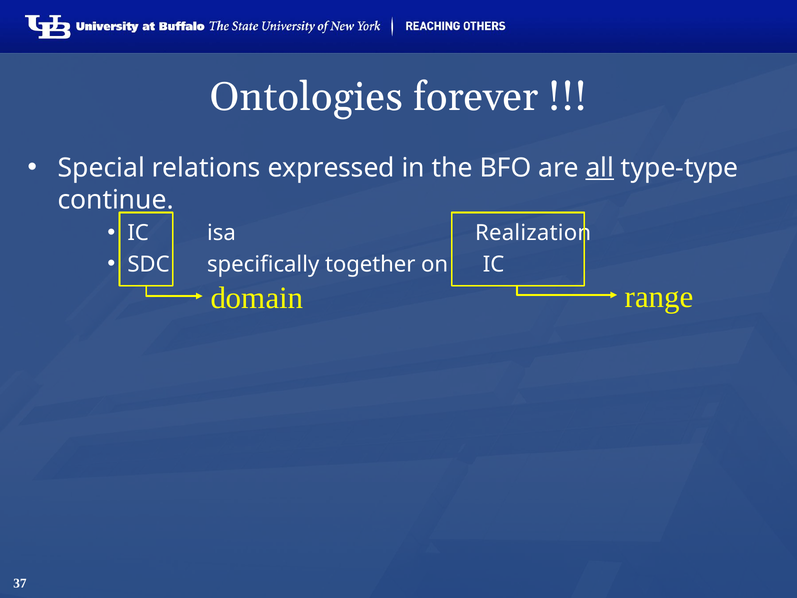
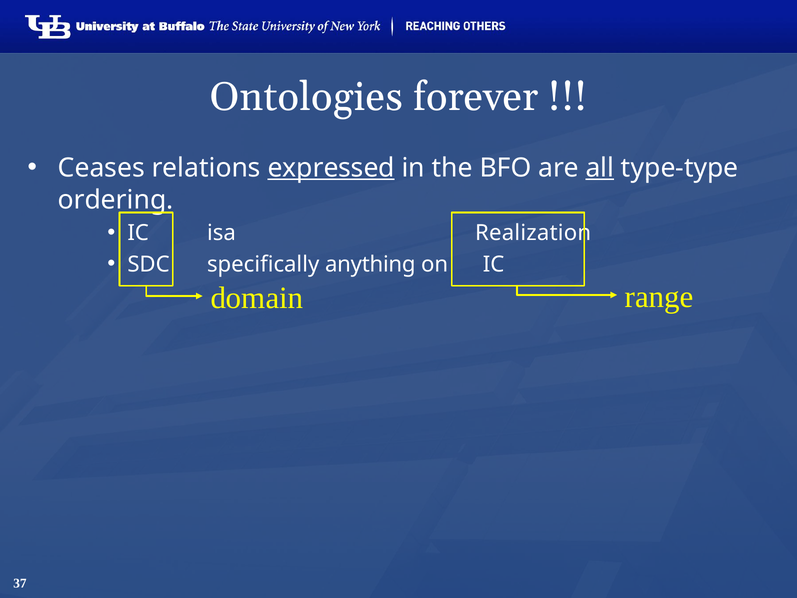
Special: Special -> Ceases
expressed underline: none -> present
continue: continue -> ordering
together: together -> anything
